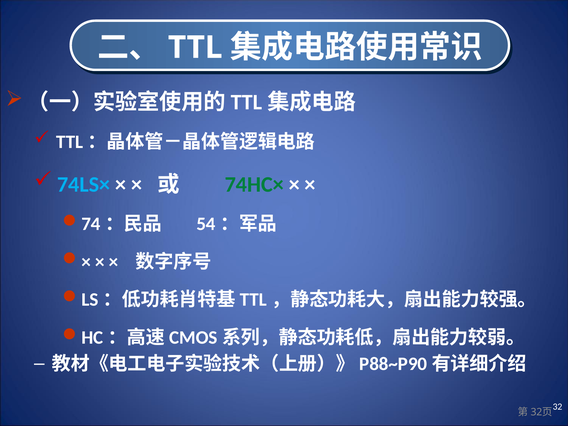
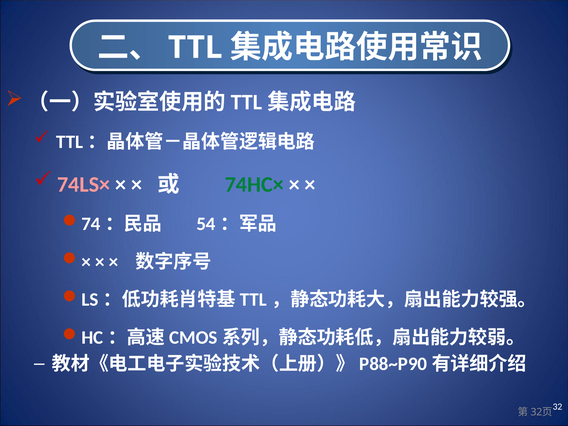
74LS× colour: light blue -> pink
